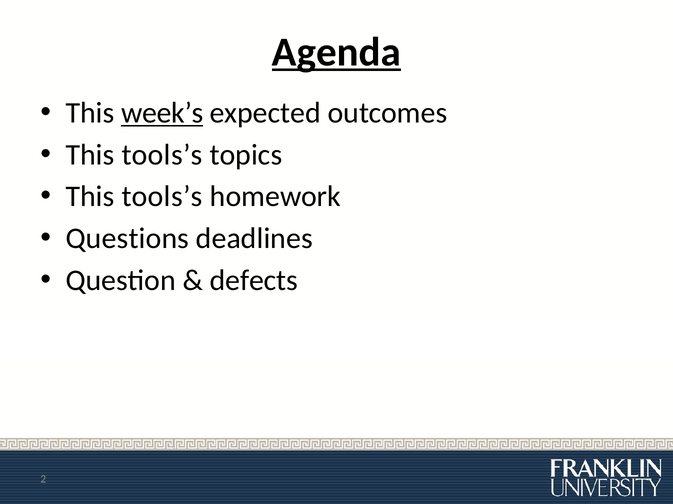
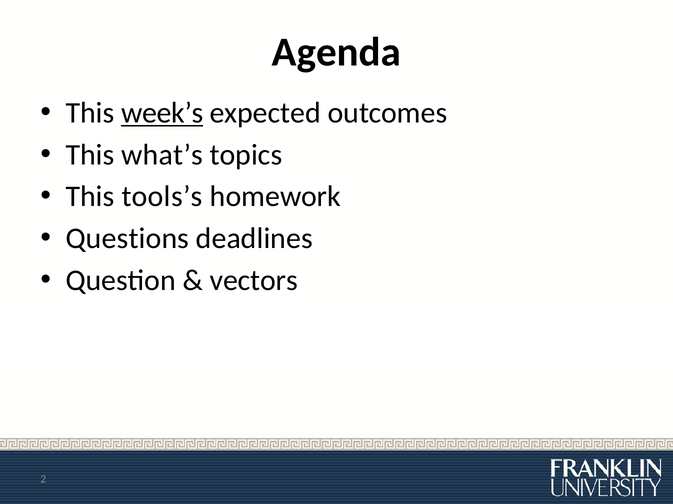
Agenda underline: present -> none
tools’s at (162, 155): tools’s -> what’s
defects: defects -> vectors
